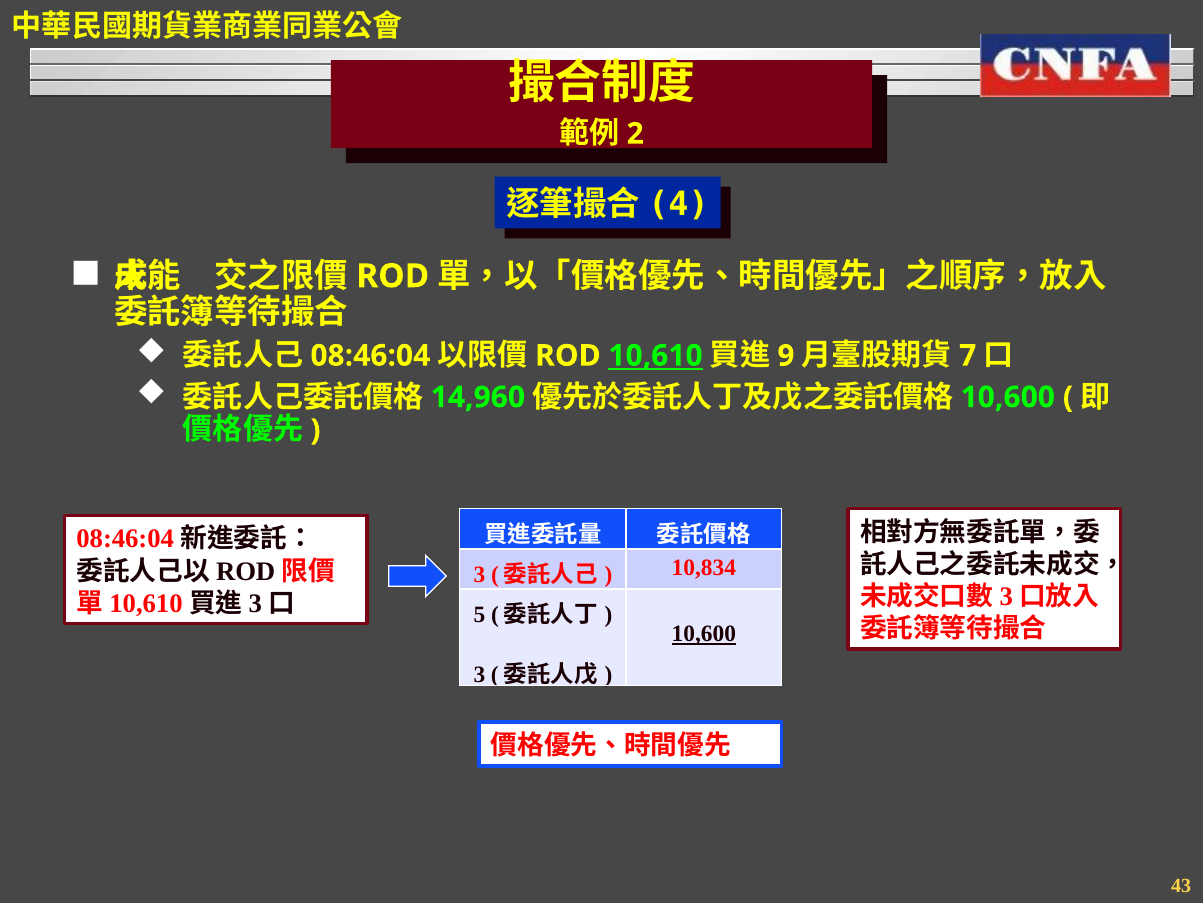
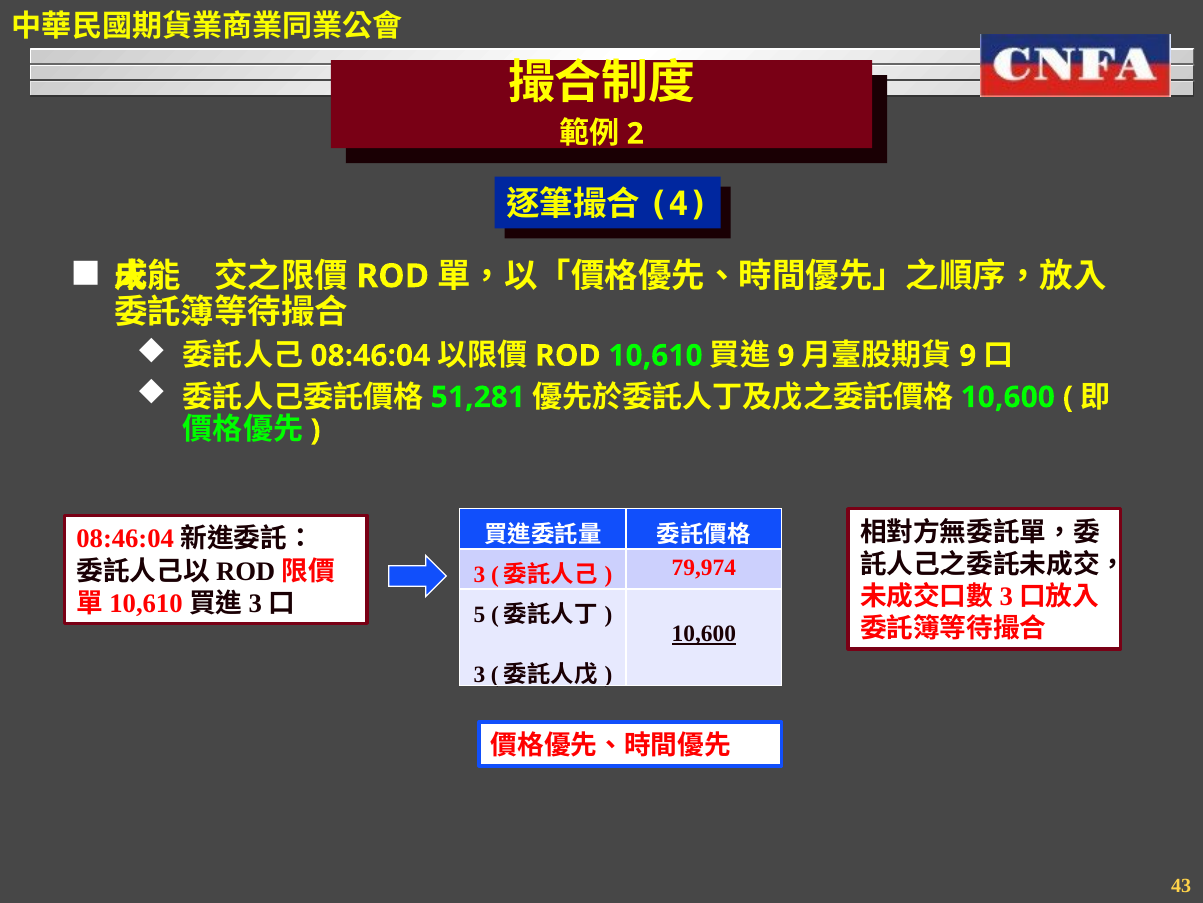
10,610 underline: present -> none
7 at (968, 355): 7 -> 9
14,960: 14,960 -> 51,281
10,834: 10,834 -> 79,974
